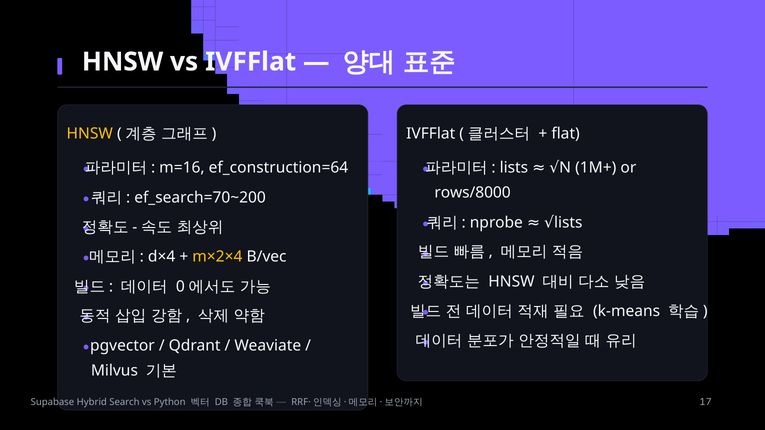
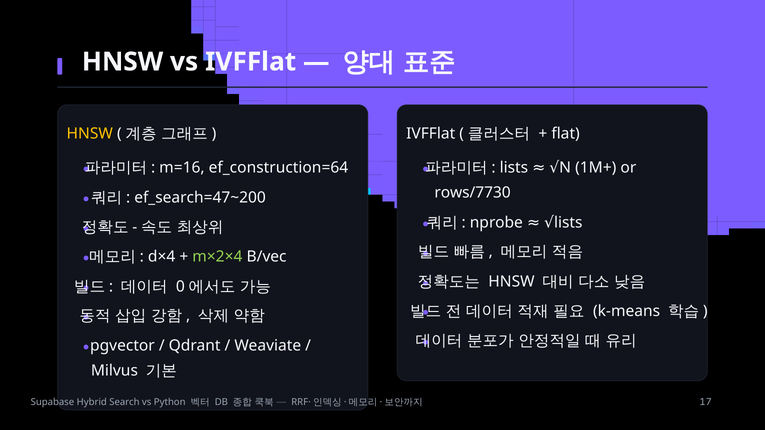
rows/8000: rows/8000 -> rows/7730
ef_search=70~200: ef_search=70~200 -> ef_search=47~200
m×2×4 colour: yellow -> light green
